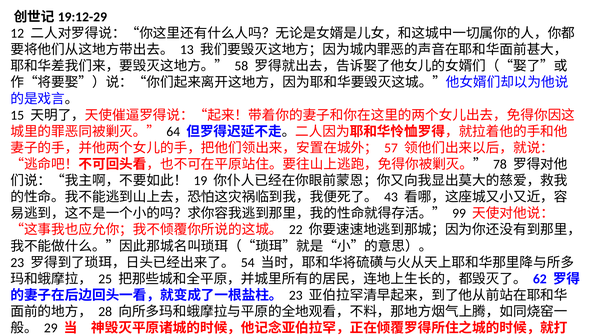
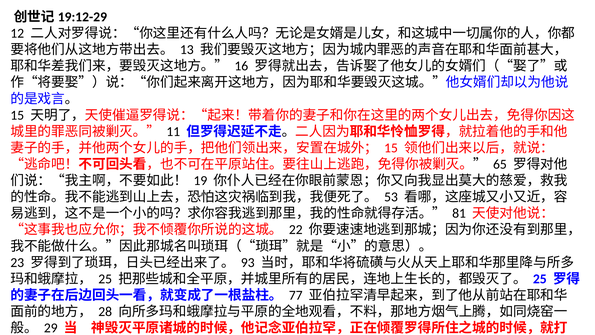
58: 58 -> 16
64: 64 -> 11
57 at (391, 148): 57 -> 15
78: 78 -> 65
43: 43 -> 53
99: 99 -> 81
54: 54 -> 93
62 at (540, 279): 62 -> 25
23 at (296, 295): 23 -> 77
